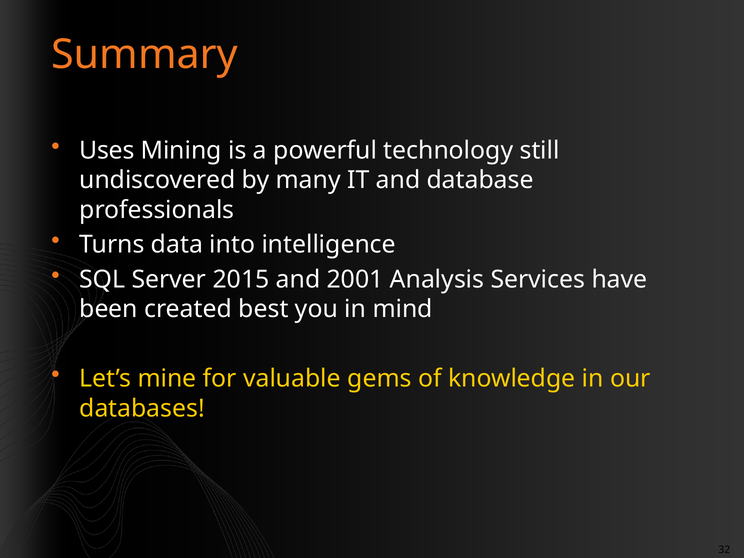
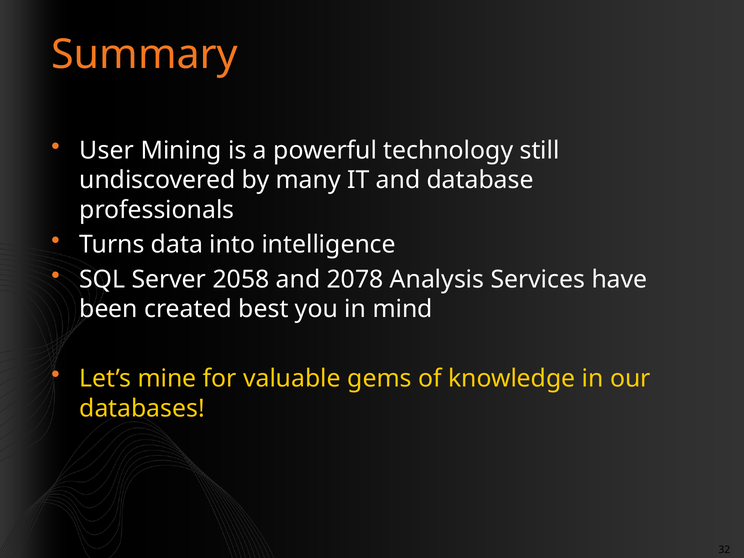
Uses: Uses -> User
2015: 2015 -> 2058
2001: 2001 -> 2078
